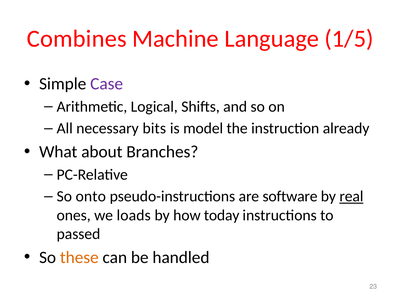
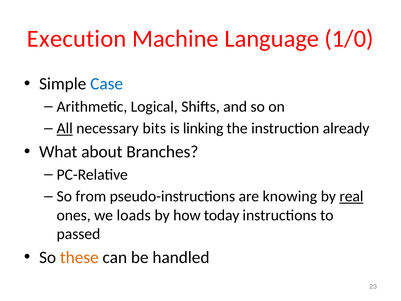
Combines: Combines -> Execution
1/5: 1/5 -> 1/0
Case colour: purple -> blue
All underline: none -> present
model: model -> linking
onto: onto -> from
software: software -> knowing
